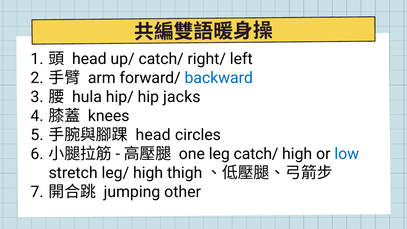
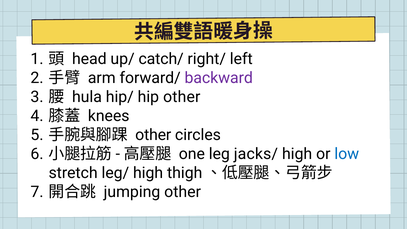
backward colour: blue -> purple
hip jacks: jacks -> other
head at (153, 135): head -> other
leg catch/: catch/ -> jacks/
